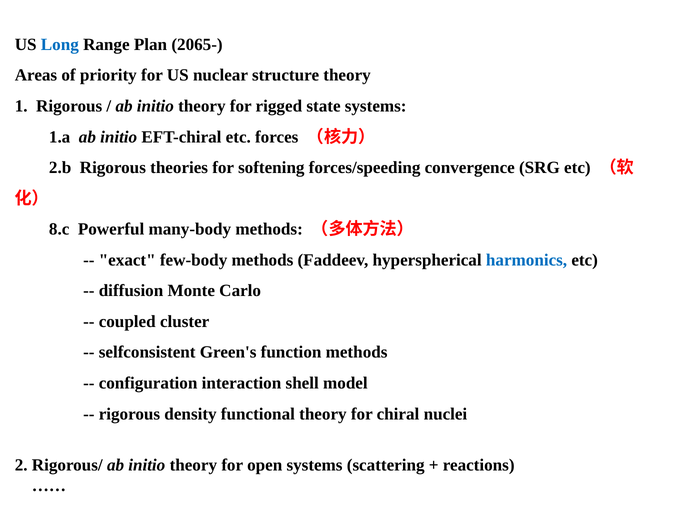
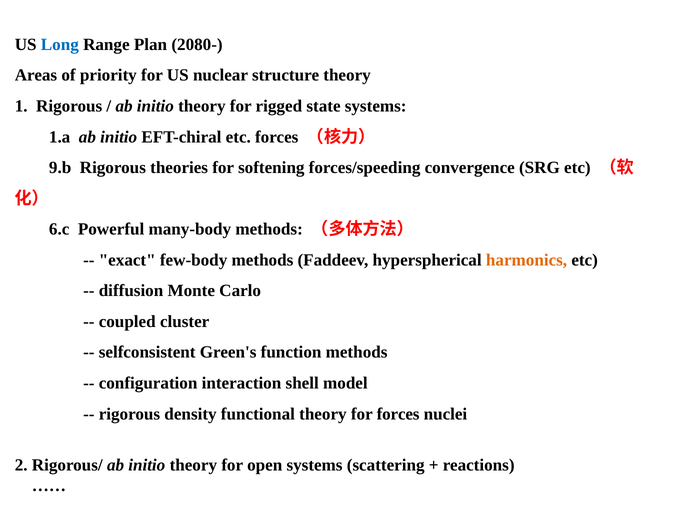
2065-: 2065- -> 2080-
2.b: 2.b -> 9.b
8.c: 8.c -> 6.c
harmonics colour: blue -> orange
for chiral: chiral -> forces
